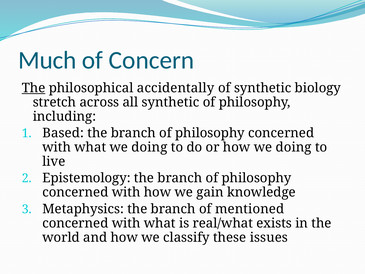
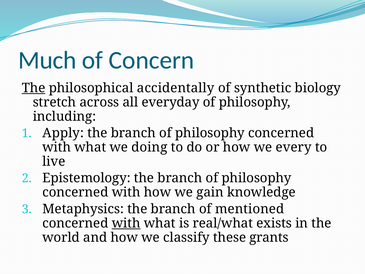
all synthetic: synthetic -> everyday
Based: Based -> Apply
how we doing: doing -> every
with at (126, 223) underline: none -> present
issues: issues -> grants
